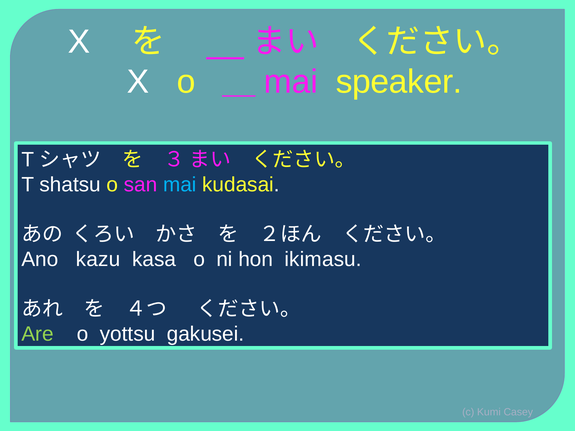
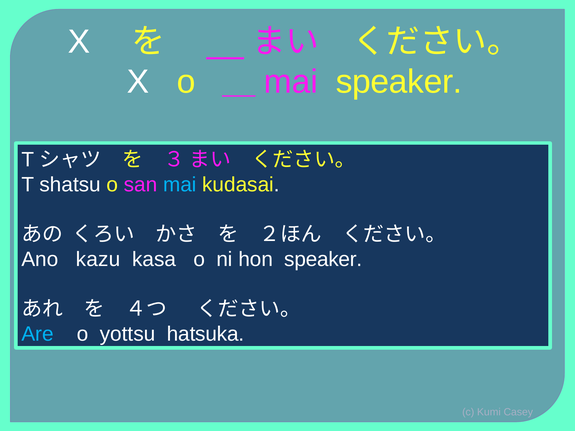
hon ikimasu: ikimasu -> speaker
Are colour: light green -> light blue
gakusei: gakusei -> hatsuka
